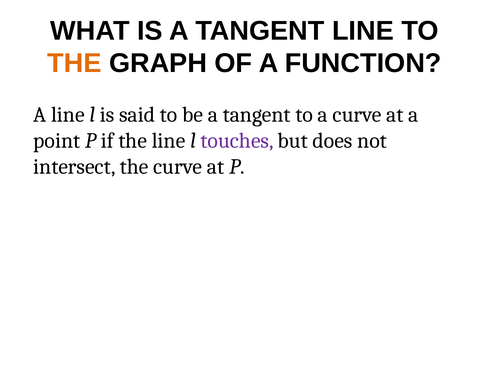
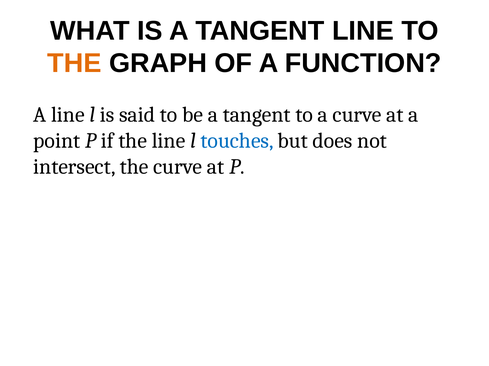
touches colour: purple -> blue
